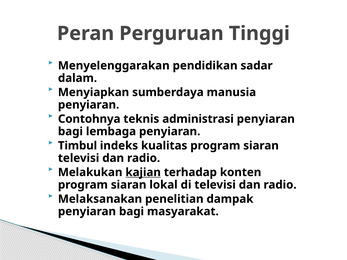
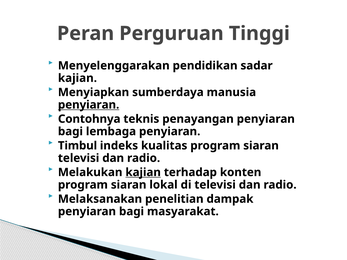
dalam at (78, 78): dalam -> kajian
penyiaran at (89, 105) underline: none -> present
administrasi: administrasi -> penayangan
